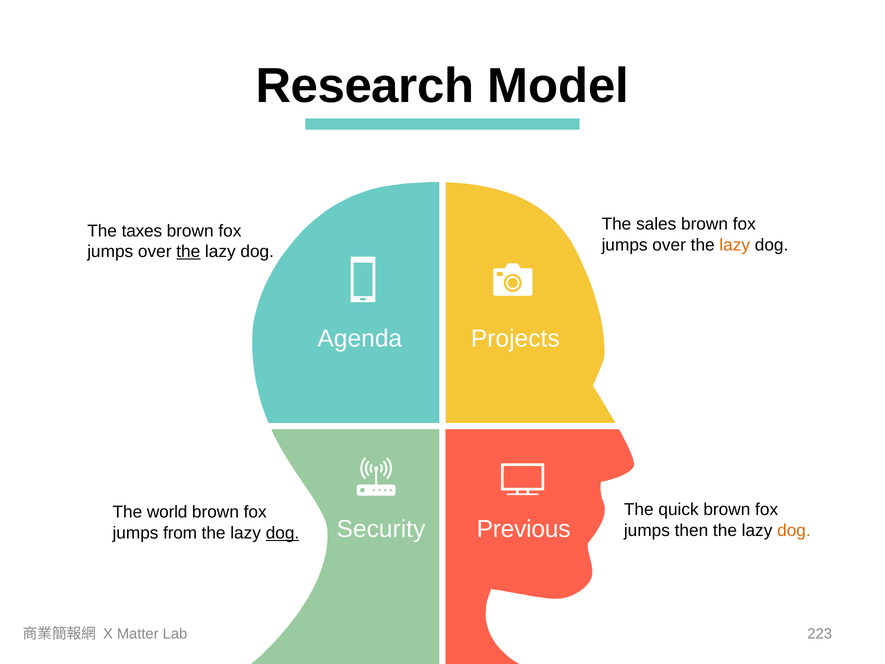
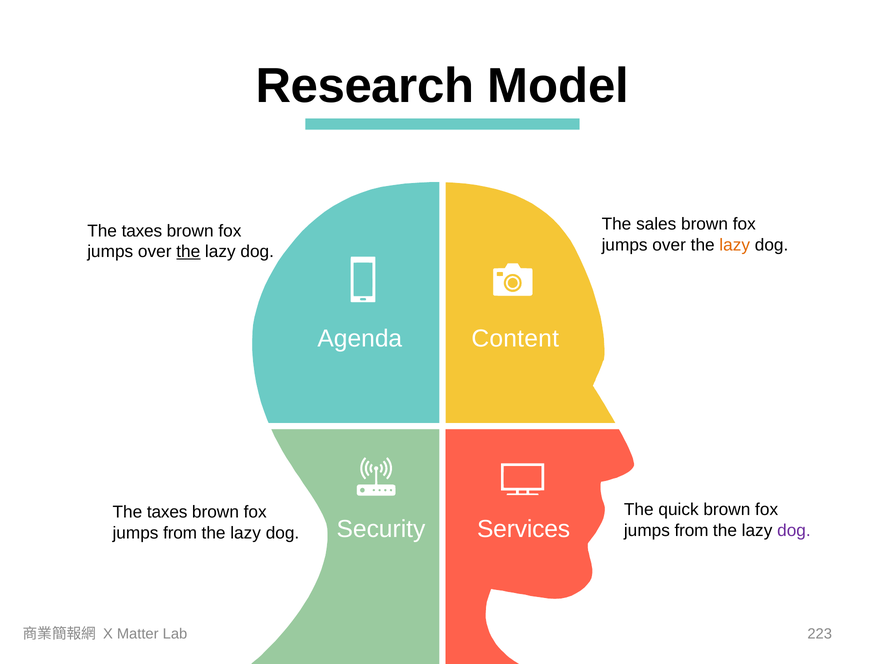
Projects: Projects -> Content
world at (167, 512): world -> taxes
Previous: Previous -> Services
then at (691, 530): then -> from
dog at (794, 530) colour: orange -> purple
dog at (283, 533) underline: present -> none
